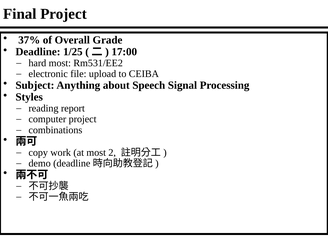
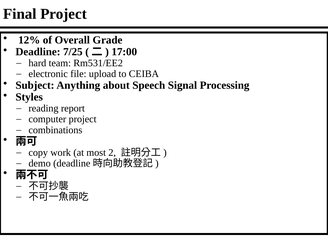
37%: 37% -> 12%
1/25: 1/25 -> 7/25
hard most: most -> team
